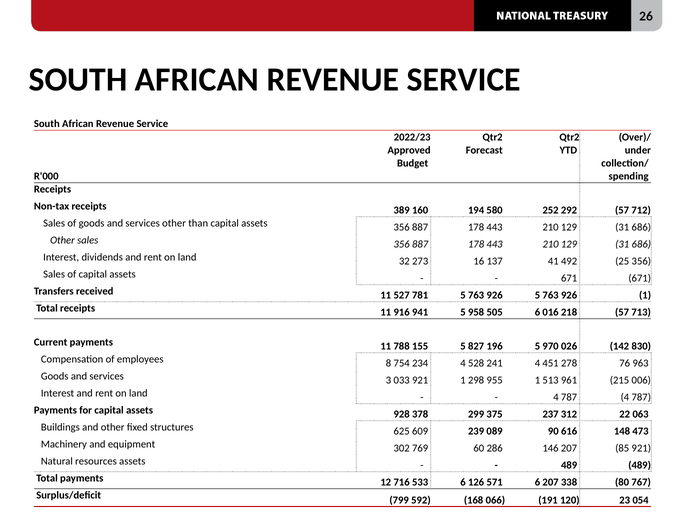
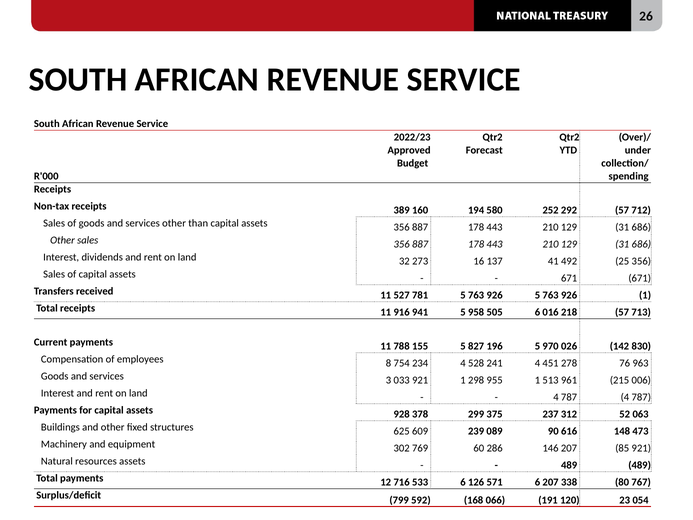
22: 22 -> 52
